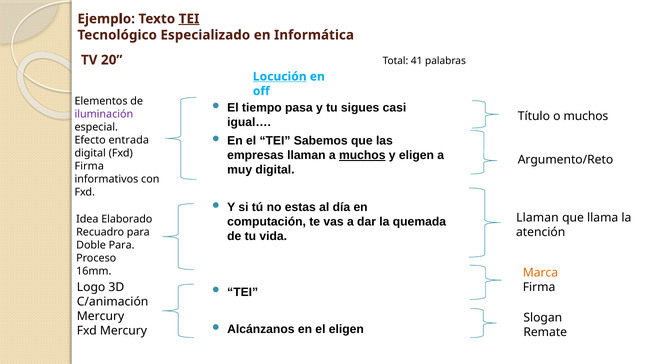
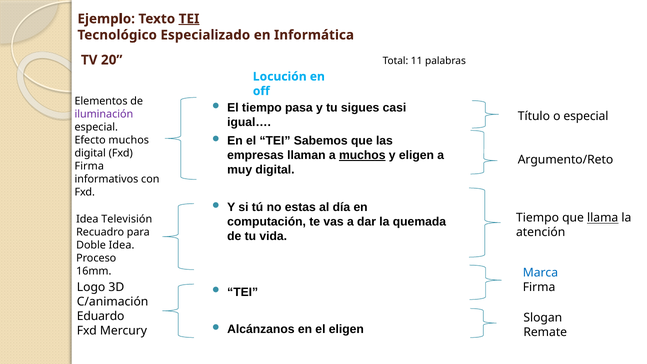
41: 41 -> 11
Locución underline: present -> none
o muchos: muchos -> especial
Efecto entrada: entrada -> muchos
Llaman at (537, 218): Llaman -> Tiempo
llama underline: none -> present
Elaborado: Elaborado -> Televisión
Doble Para: Para -> Idea
Marca colour: orange -> blue
Mercury at (101, 316): Mercury -> Eduardo
